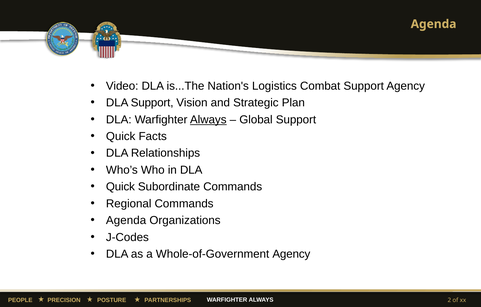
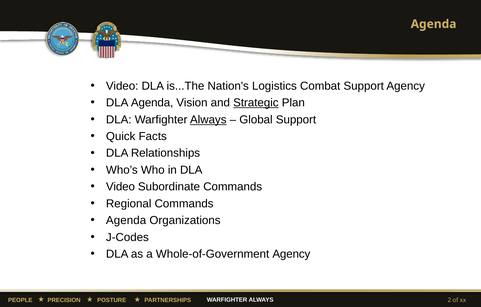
DLA Support: Support -> Agenda
Strategic underline: none -> present
Quick at (120, 187): Quick -> Video
